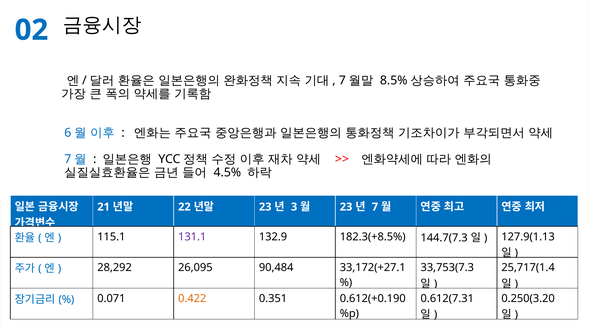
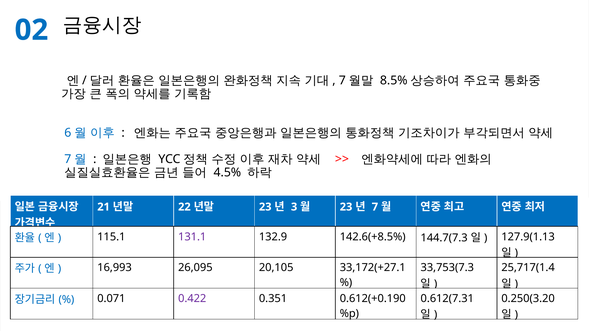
182.3(+8.5%: 182.3(+8.5% -> 142.6(+8.5%
28,292: 28,292 -> 16,993
90,484: 90,484 -> 20,105
0.422 colour: orange -> purple
